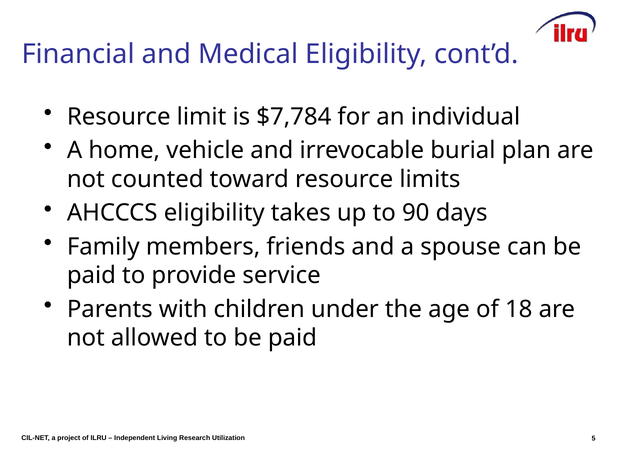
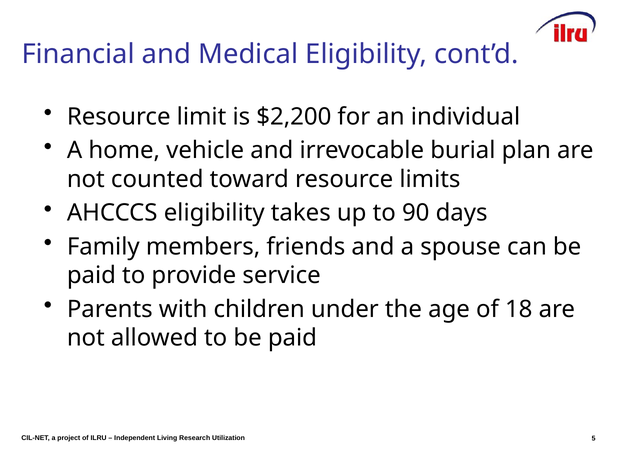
$7,784: $7,784 -> $2,200
